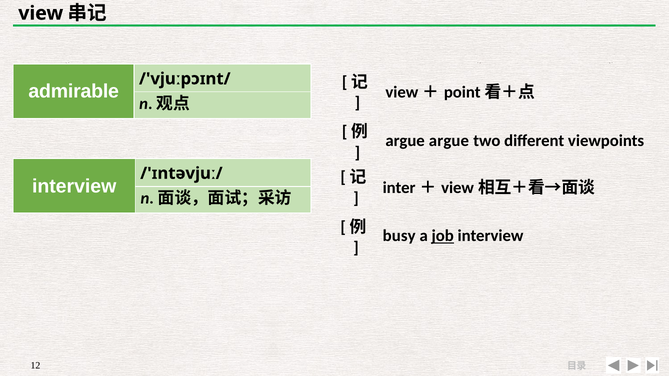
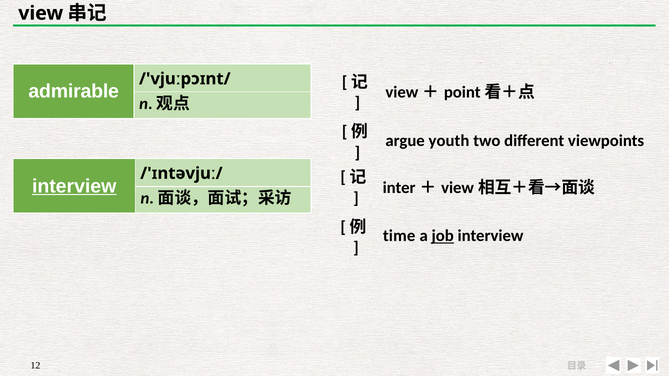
argue argue: argue -> youth
interview at (74, 186) underline: none -> present
busy: busy -> time
